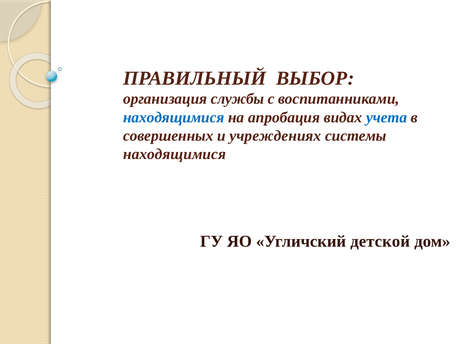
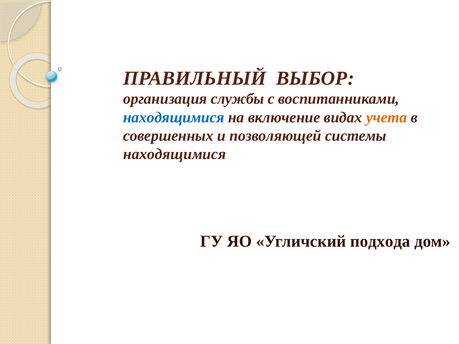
апробация: апробация -> включение
учета colour: blue -> orange
учреждениях: учреждениях -> позволяющей
детской: детской -> подхода
